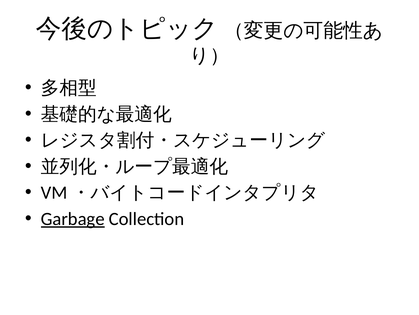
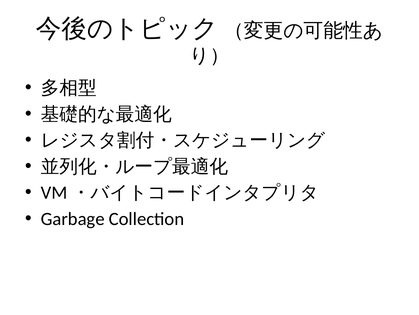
Garbage underline: present -> none
